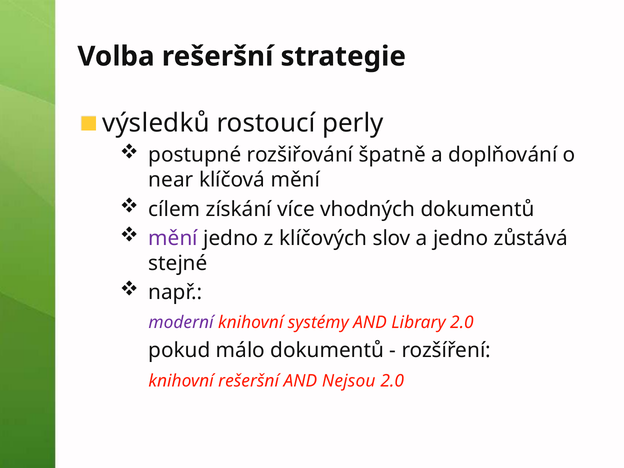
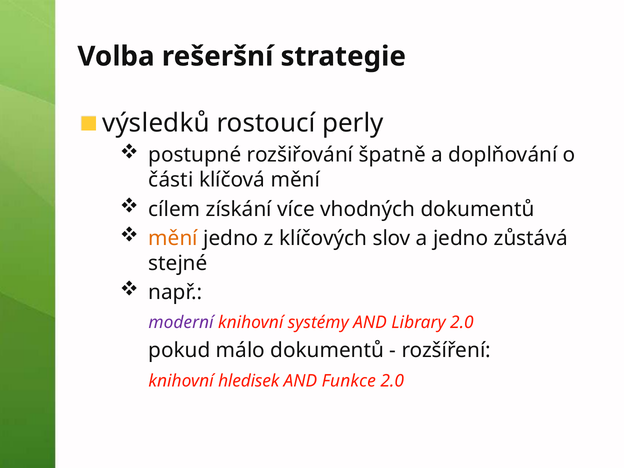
near: near -> části
mění at (173, 238) colour: purple -> orange
knihovní rešeršní: rešeršní -> hledisek
Nejsou: Nejsou -> Funkce
